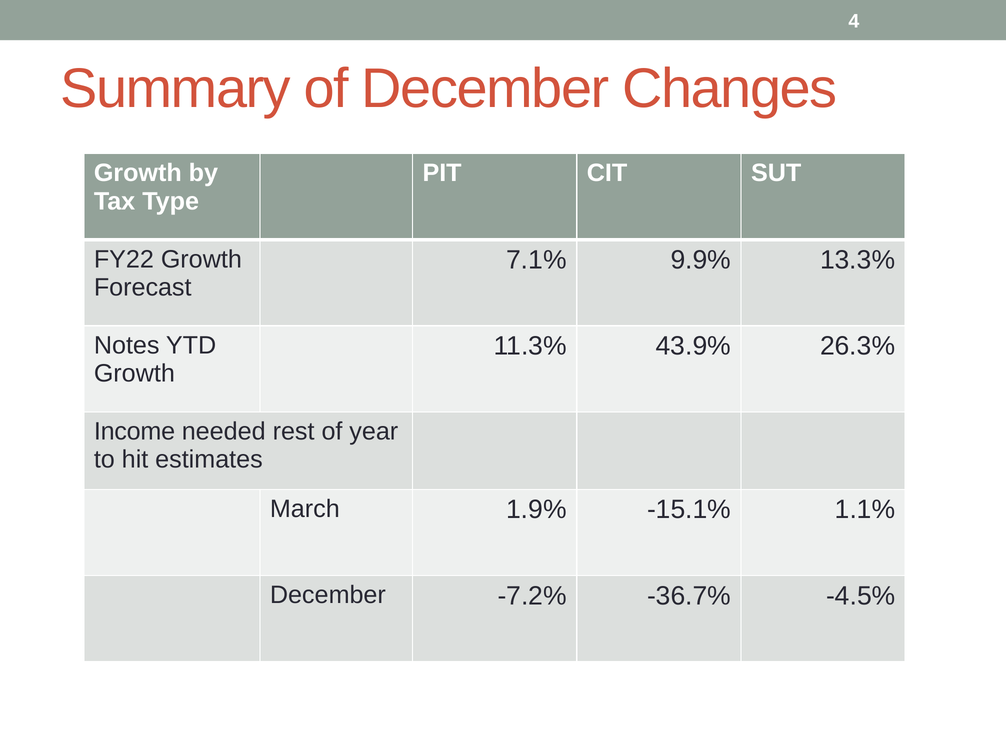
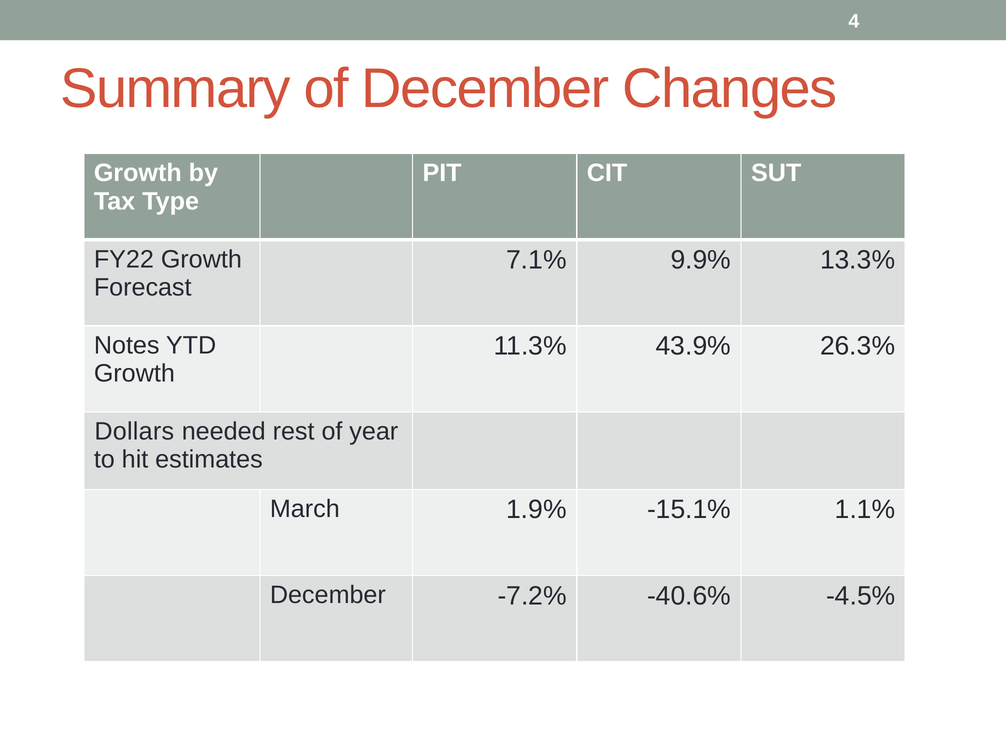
Income: Income -> Dollars
-36.7%: -36.7% -> -40.6%
